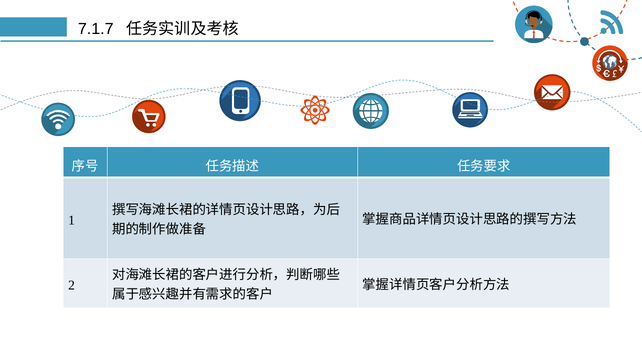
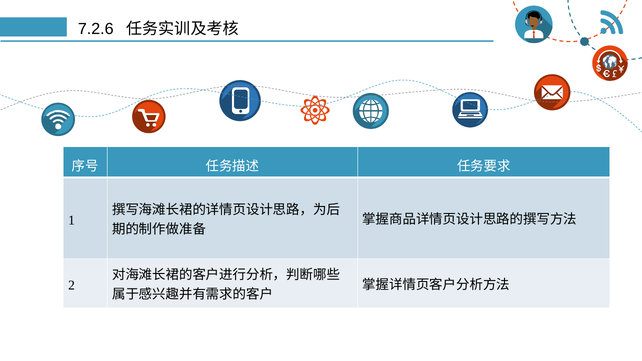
7.1.7: 7.1.7 -> 7.2.6
